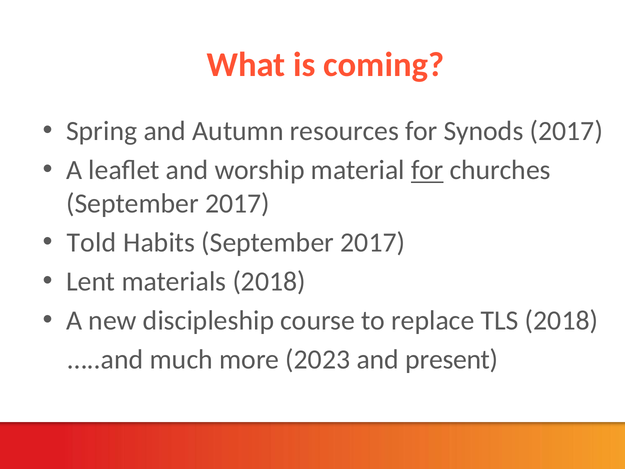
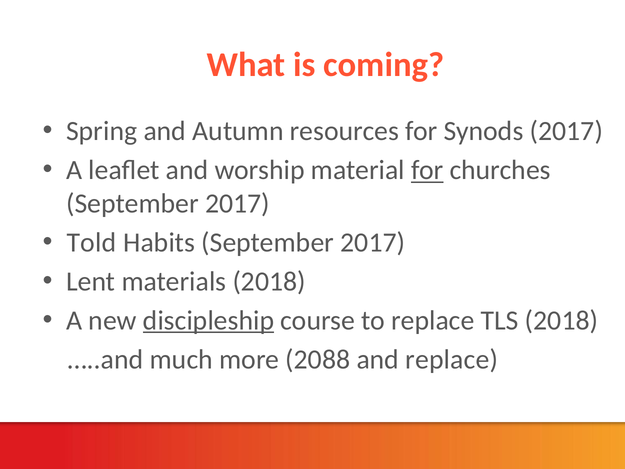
discipleship underline: none -> present
2023: 2023 -> 2088
and present: present -> replace
